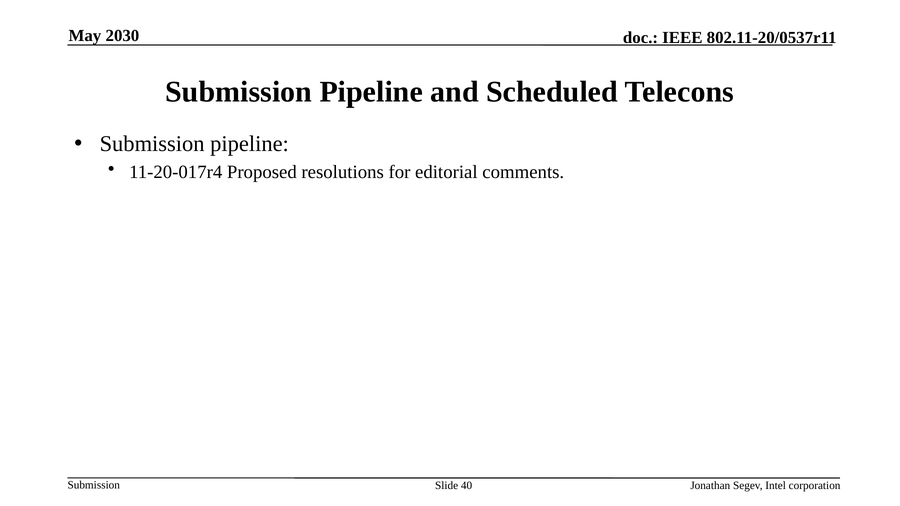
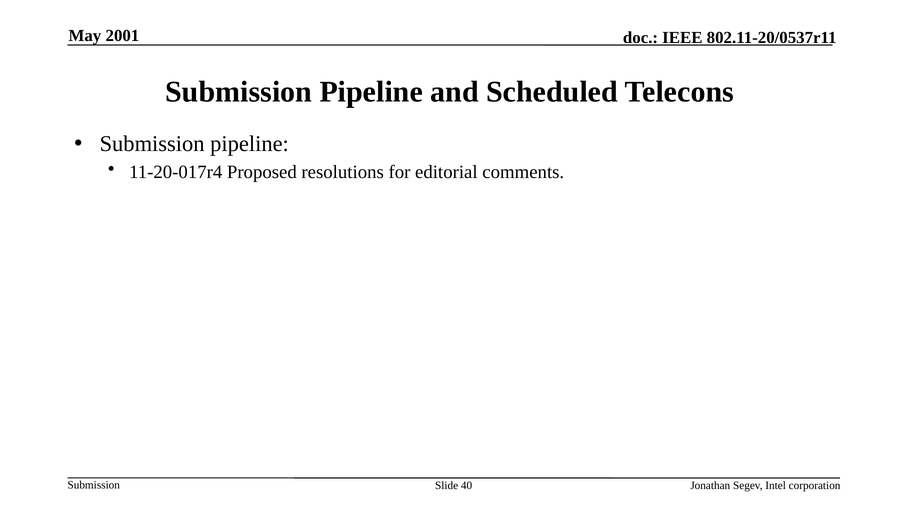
2030: 2030 -> 2001
